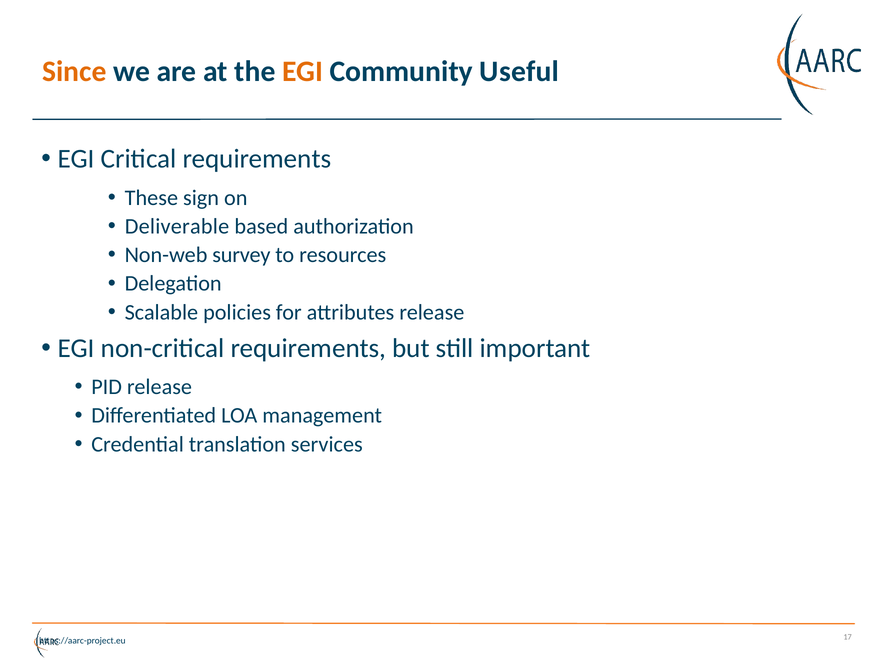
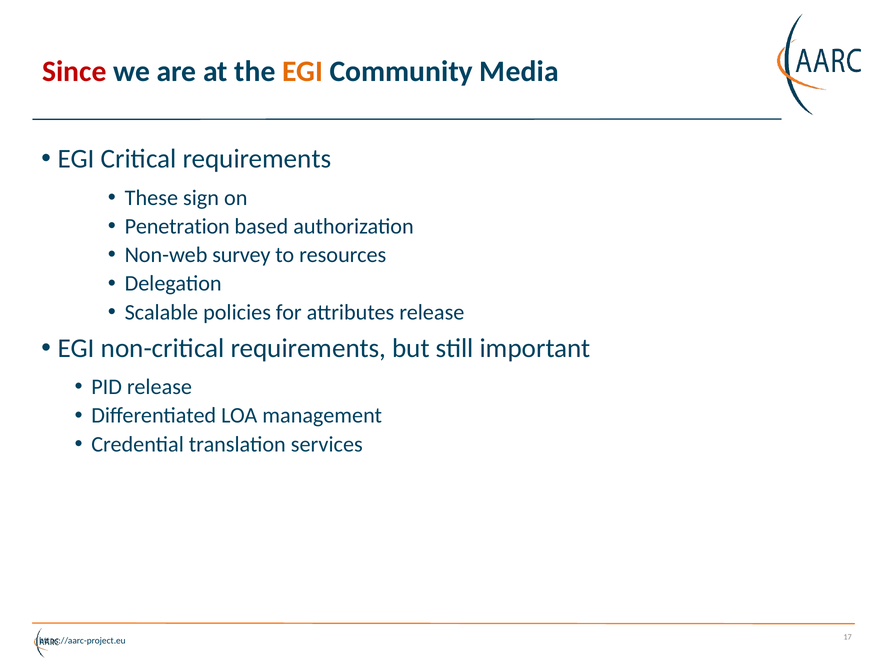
Since colour: orange -> red
Useful: Useful -> Media
Deliverable: Deliverable -> Penetration
